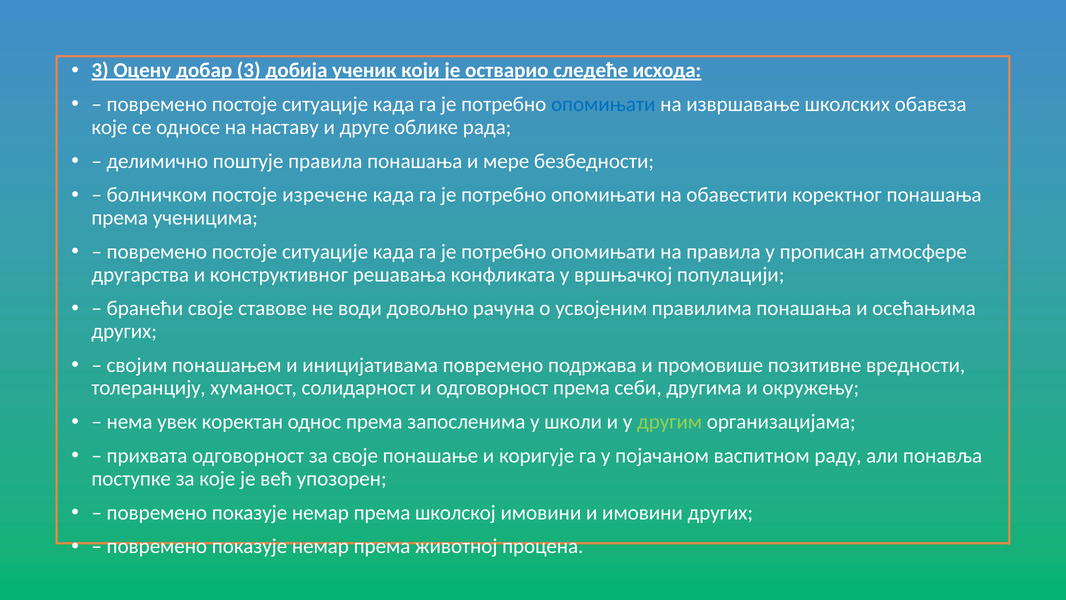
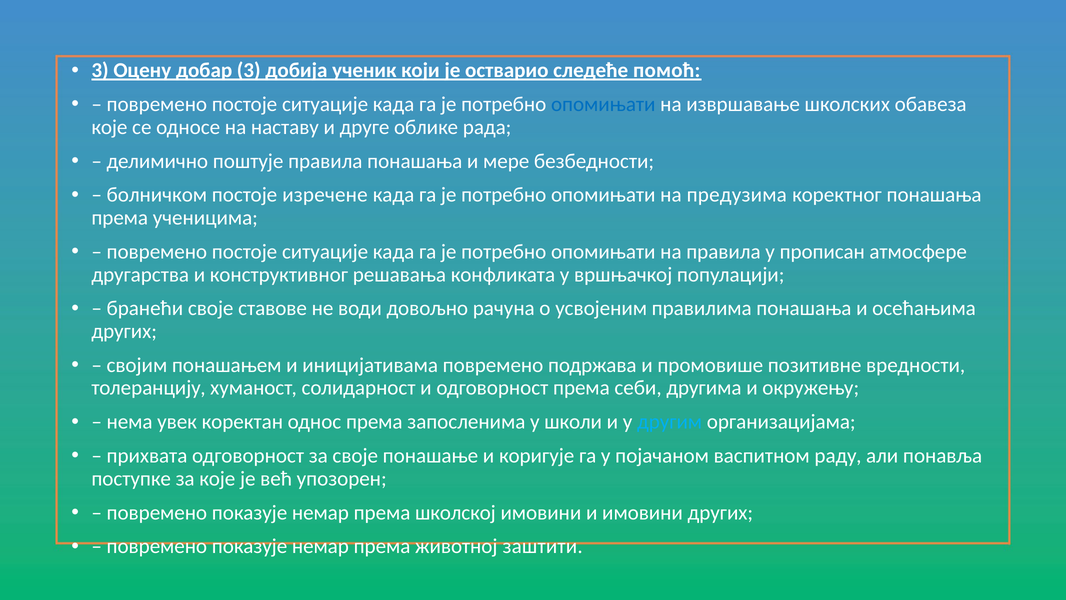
исхода: исхода -> помоћ
обавестити: обавестити -> предузима
другим colour: light green -> light blue
процена: процена -> заштити
